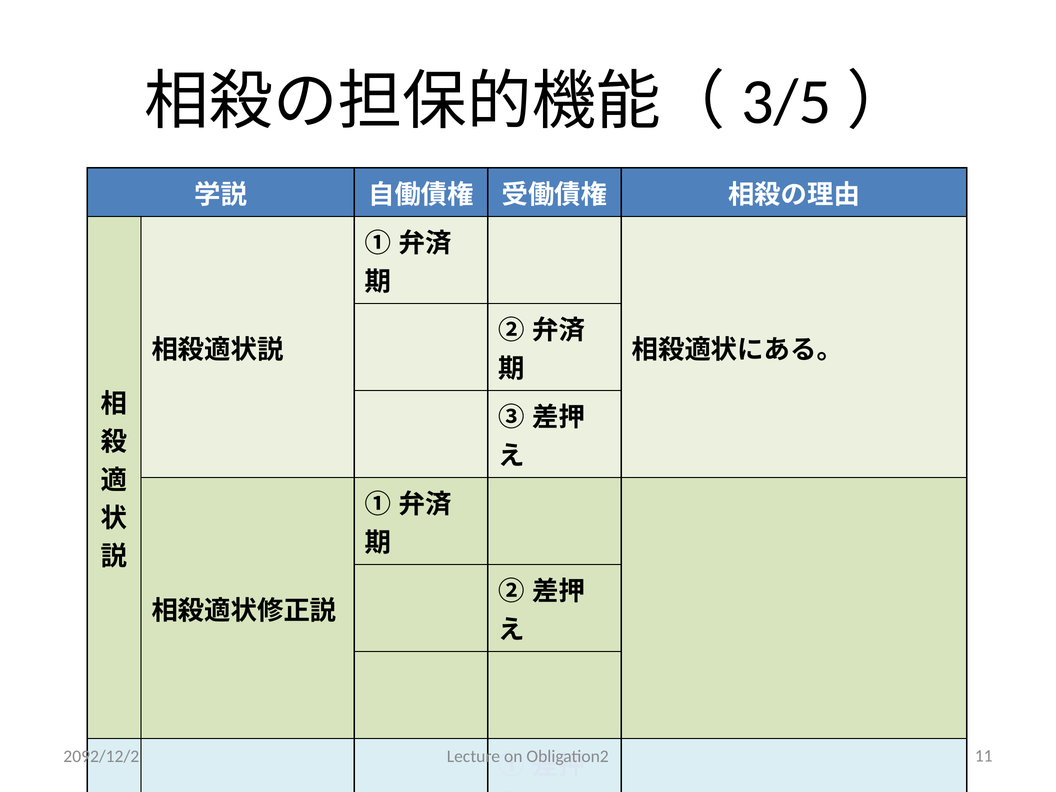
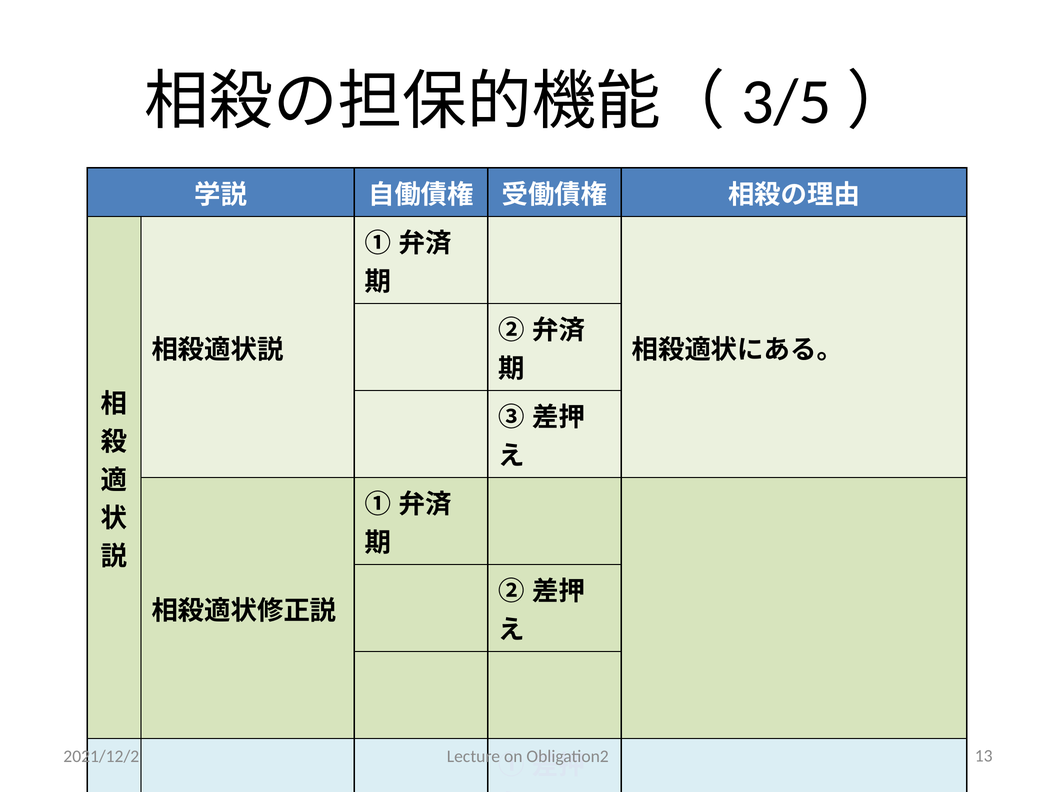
2092/12/2: 2092/12/2 -> 2021/12/2
11: 11 -> 13
